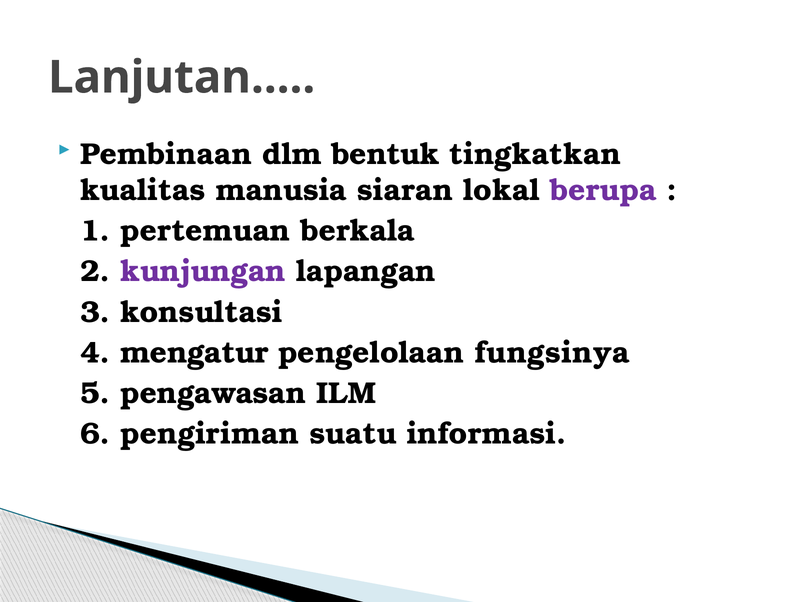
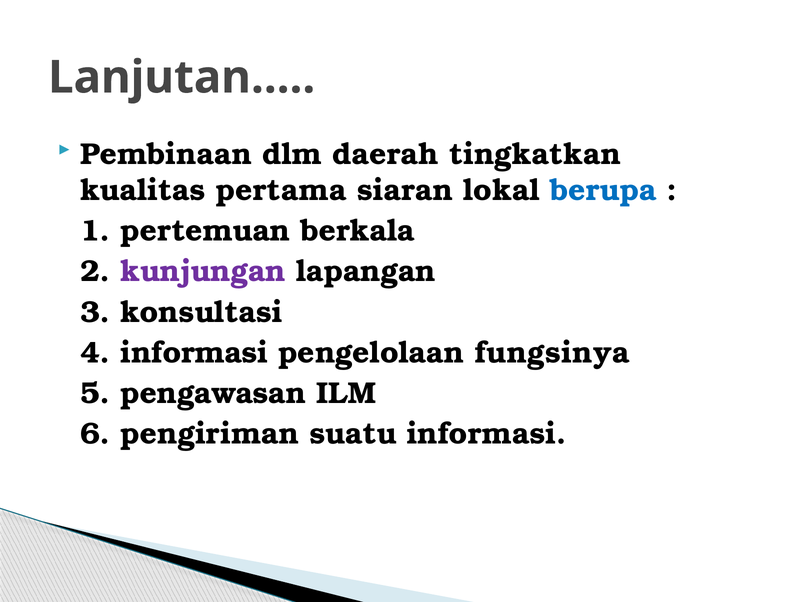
bentuk: bentuk -> daerah
manusia: manusia -> pertama
berupa colour: purple -> blue
4 mengatur: mengatur -> informasi
